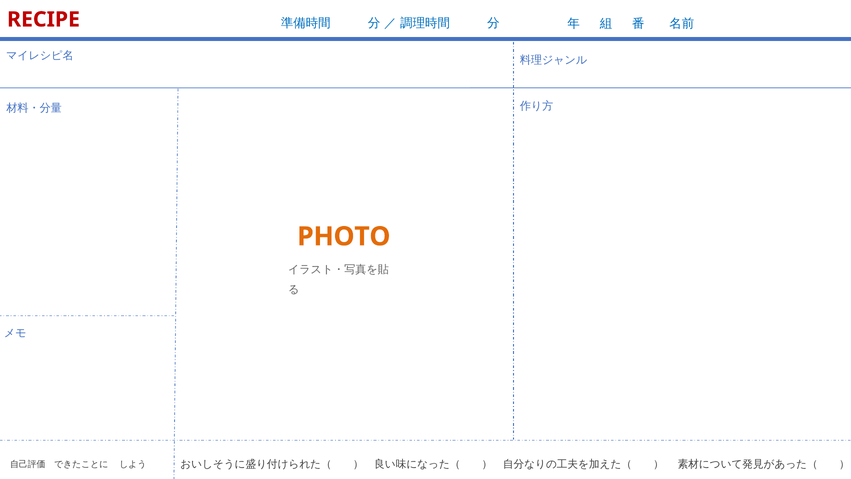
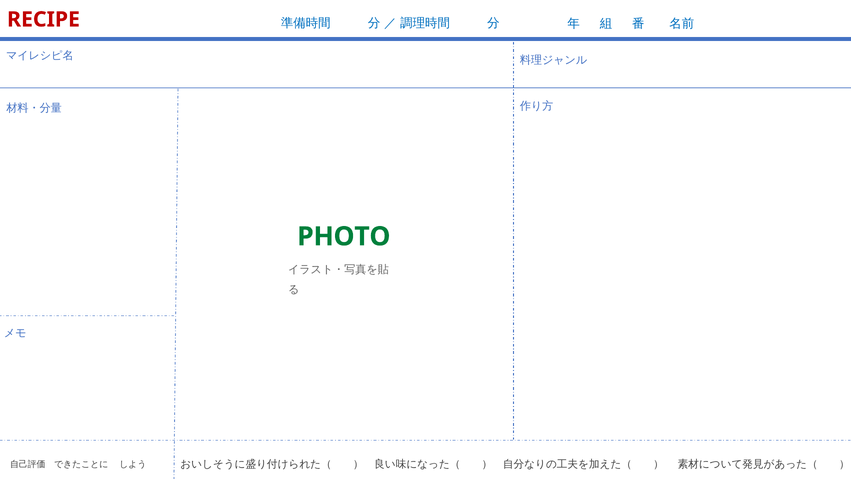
PHOTO colour: orange -> green
